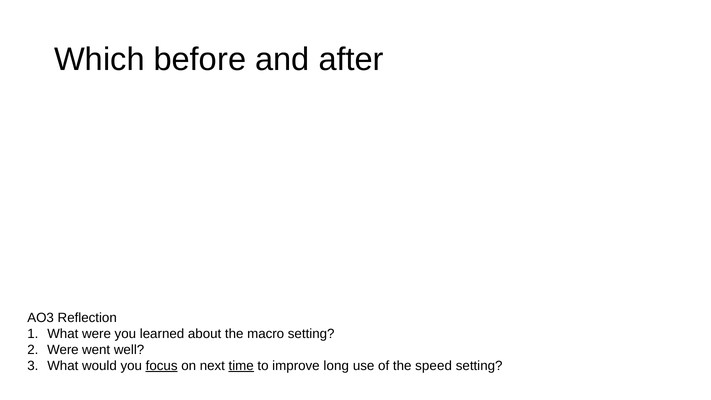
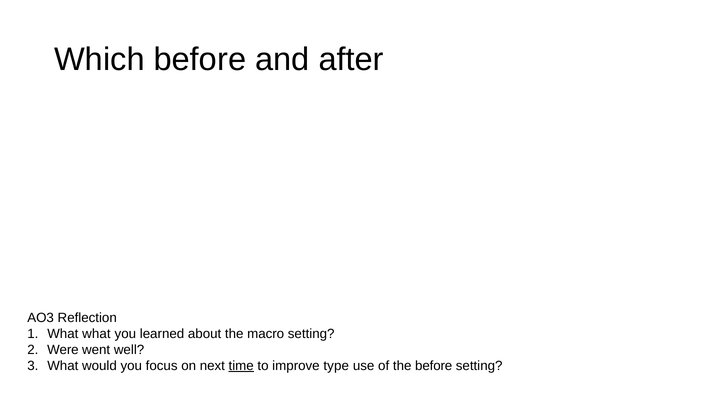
What were: were -> what
focus underline: present -> none
long: long -> type
the speed: speed -> before
